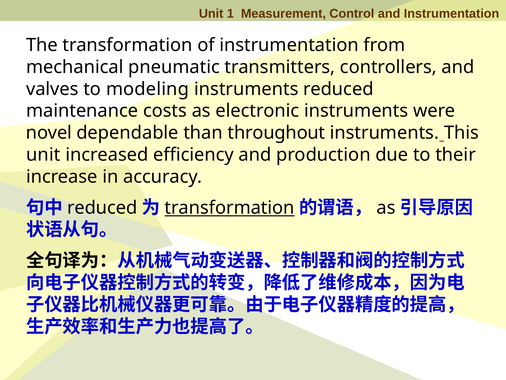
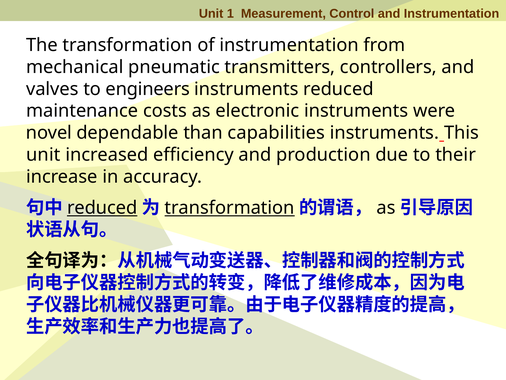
modeling: modeling -> engineers
throughout: throughout -> capabilities
reduced at (102, 208) underline: none -> present
